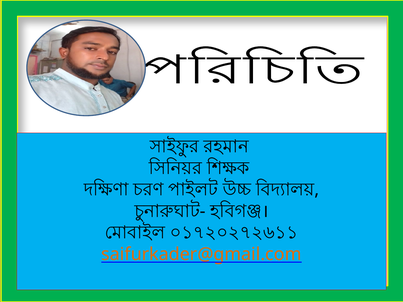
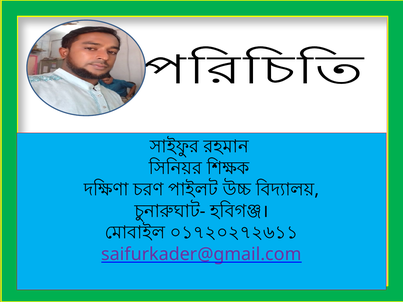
saifurkader@gmail.com colour: orange -> purple
